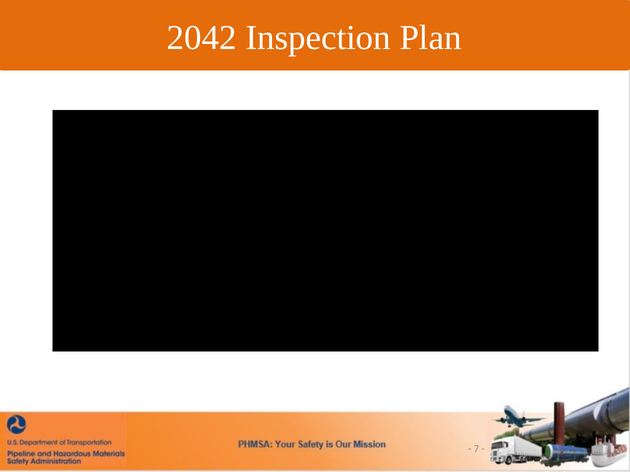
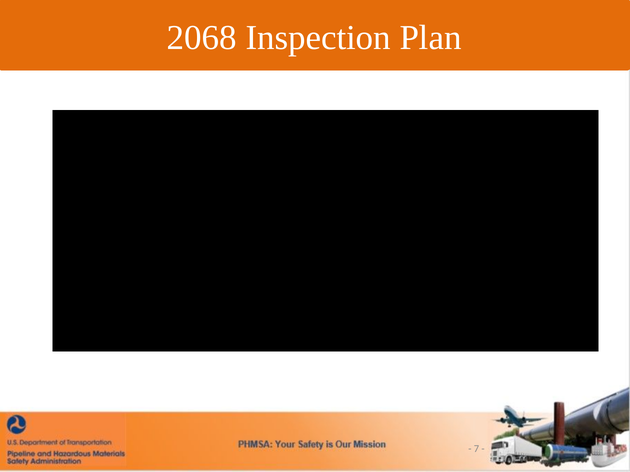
2042: 2042 -> 2068
